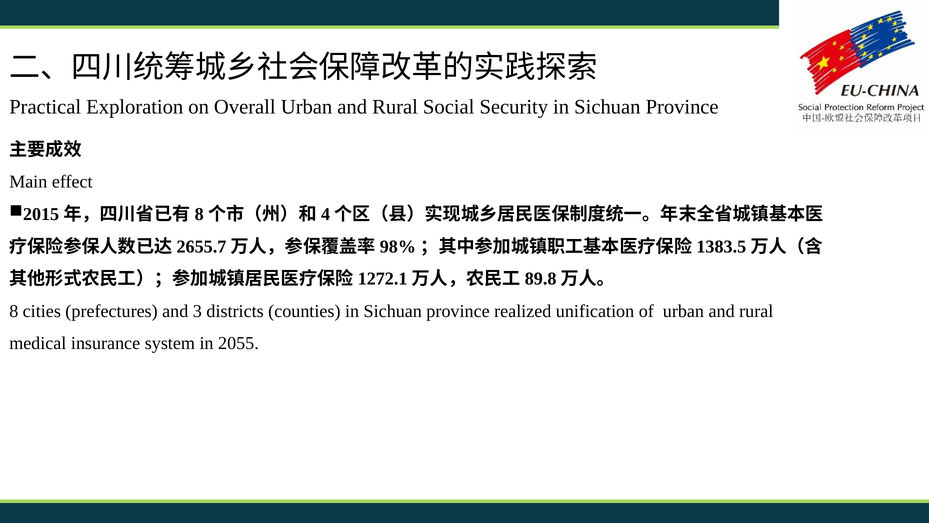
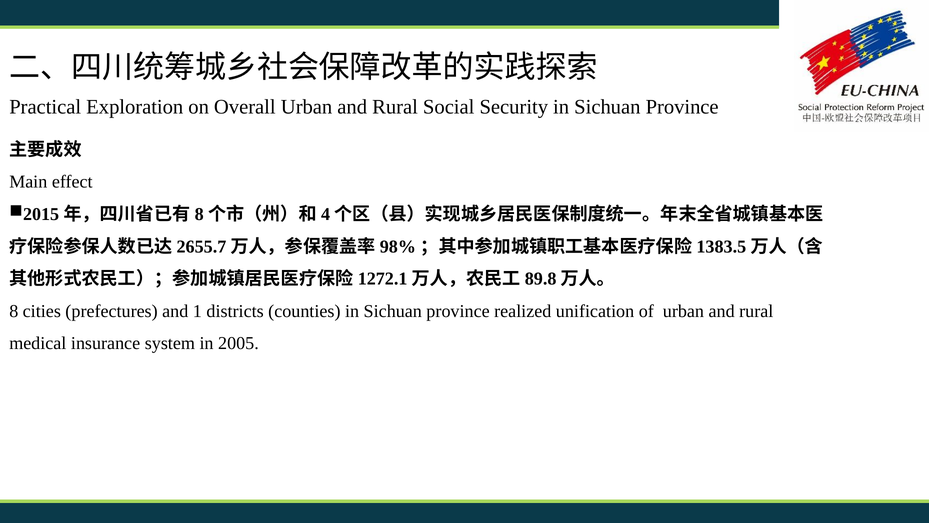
3: 3 -> 1
2055: 2055 -> 2005
